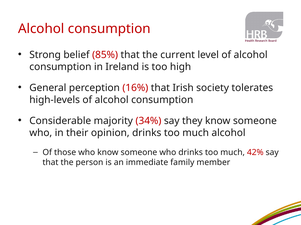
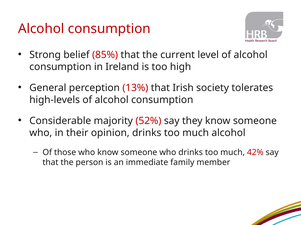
16%: 16% -> 13%
34%: 34% -> 52%
